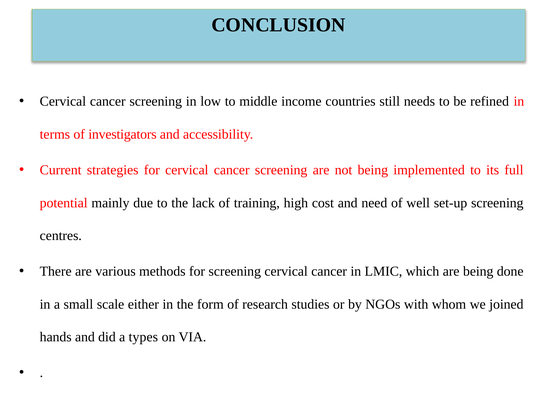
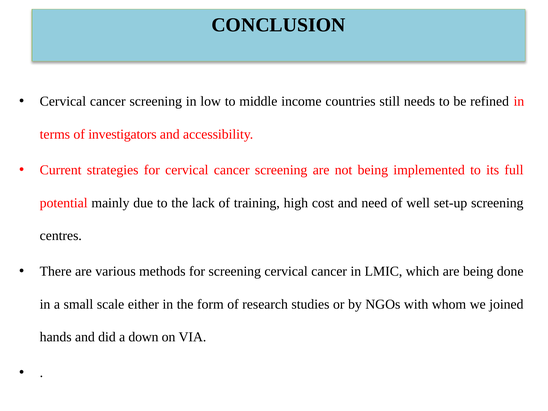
types: types -> down
